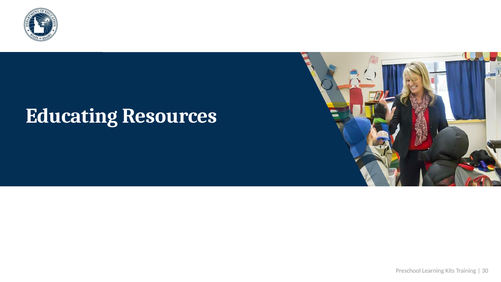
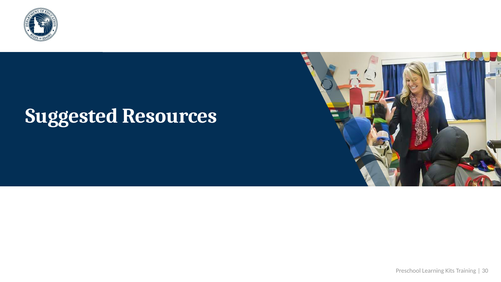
Educating: Educating -> Suggested
